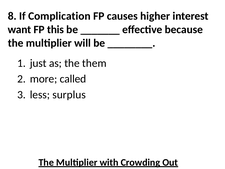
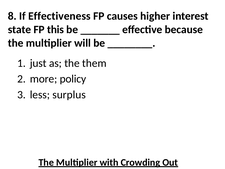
Complication: Complication -> Effectiveness
want: want -> state
called: called -> policy
